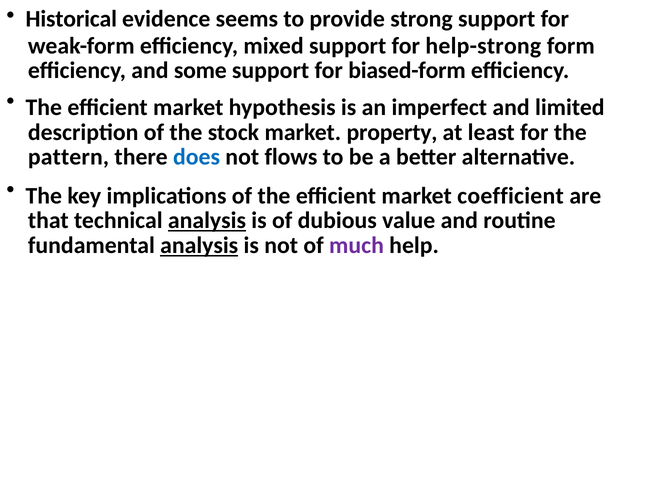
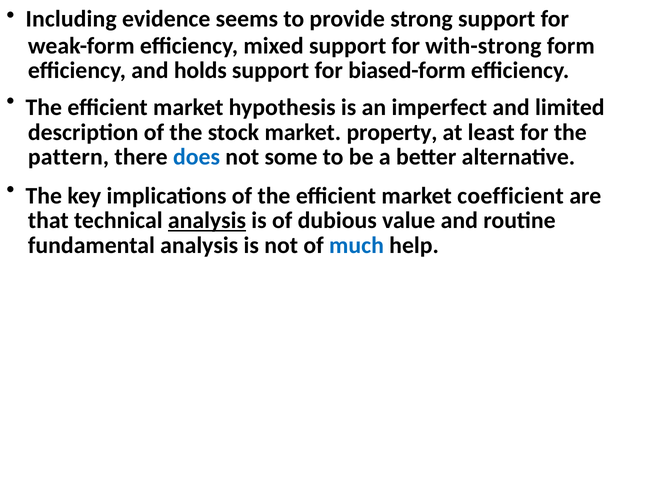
Historical: Historical -> Including
help-strong: help-strong -> with-strong
some: some -> holds
flows: flows -> some
analysis at (199, 246) underline: present -> none
much colour: purple -> blue
